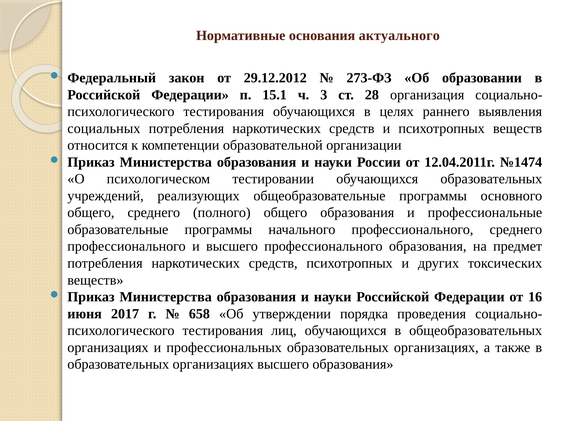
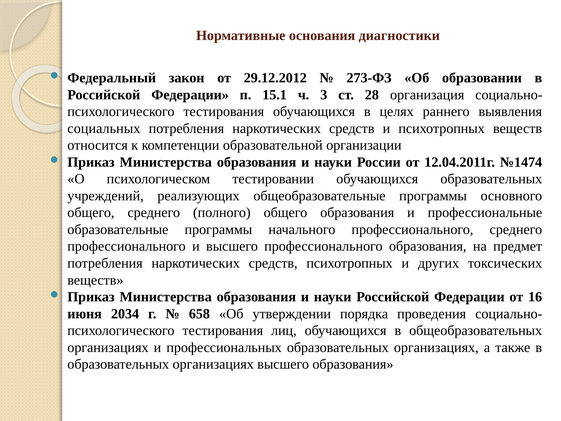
актуального: актуального -> диагностики
2017: 2017 -> 2034
